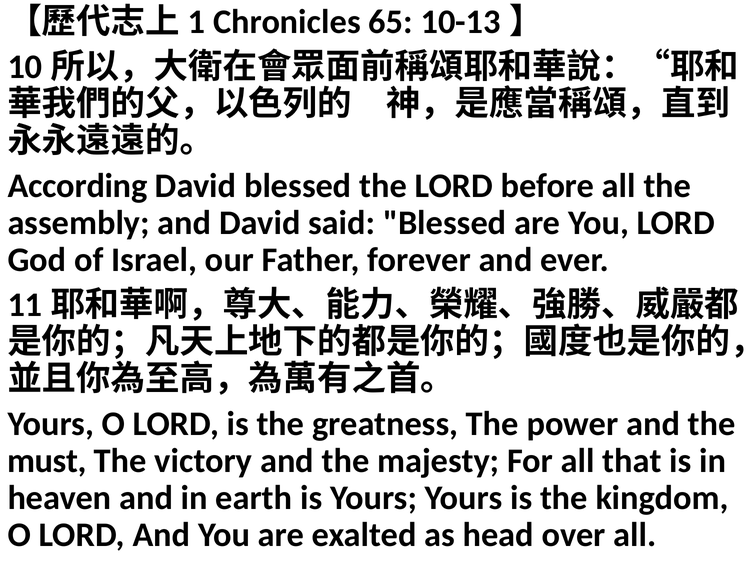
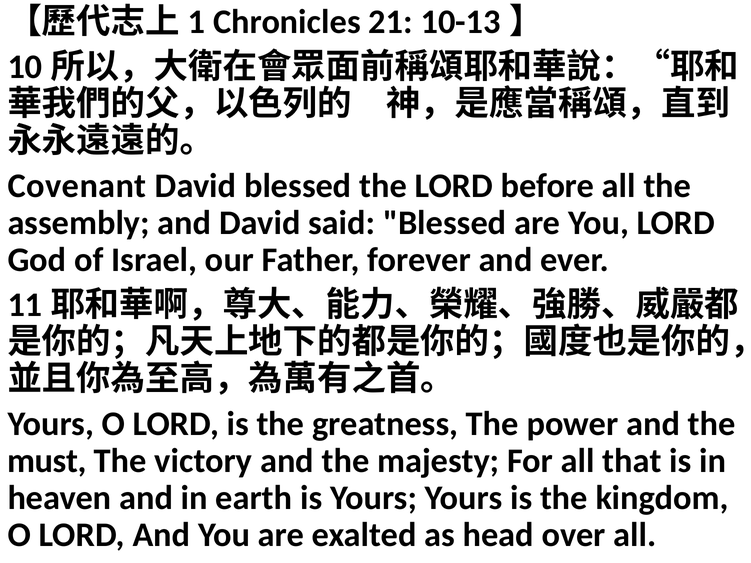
65: 65 -> 21
According: According -> Covenant
